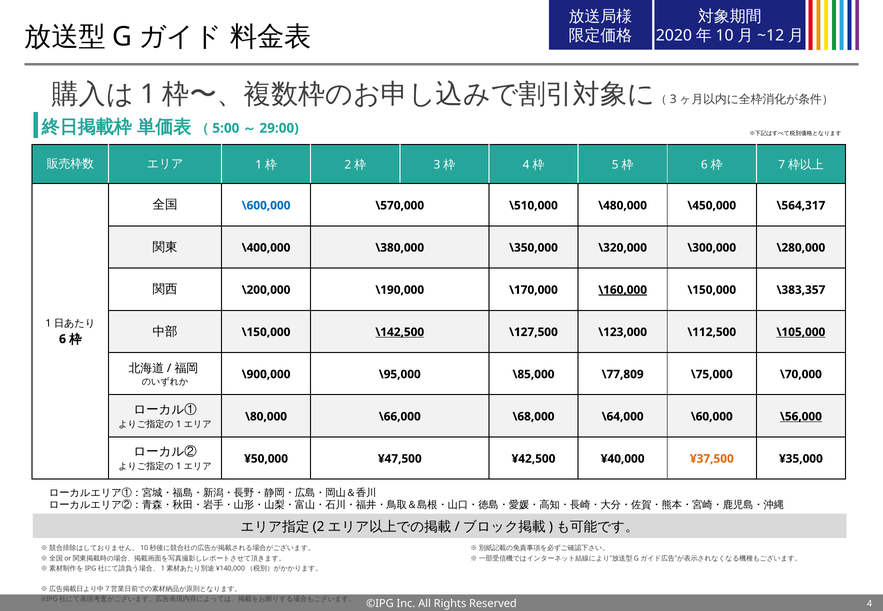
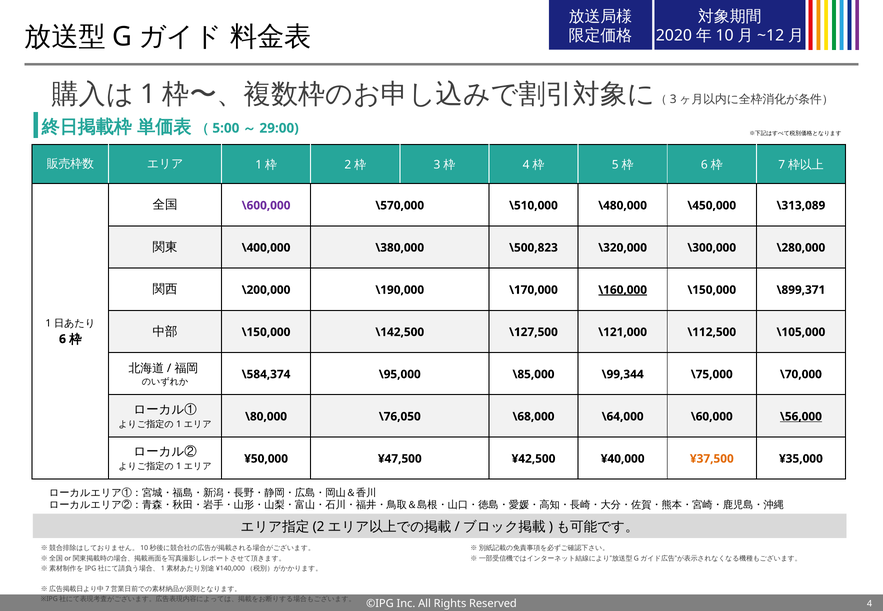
\600,000 colour: blue -> purple
\564,317: \564,317 -> \313,089
\350,000: \350,000 -> \500,823
\383,357: \383,357 -> \899,371
\142,500 underline: present -> none
\123,000: \123,000 -> \121,000
\105,000 underline: present -> none
\900,000: \900,000 -> \584,374
\77,809: \77,809 -> \99,344
\66,000: \66,000 -> \76,050
